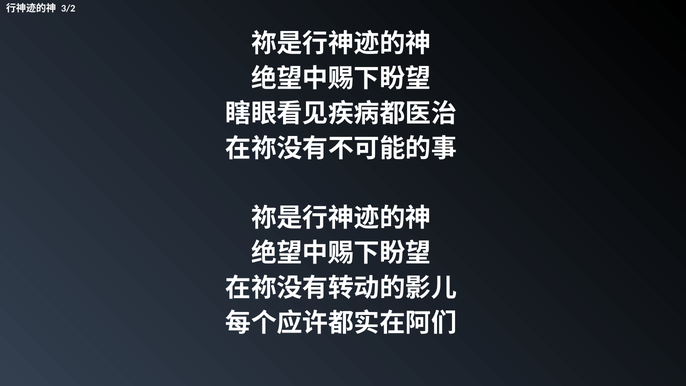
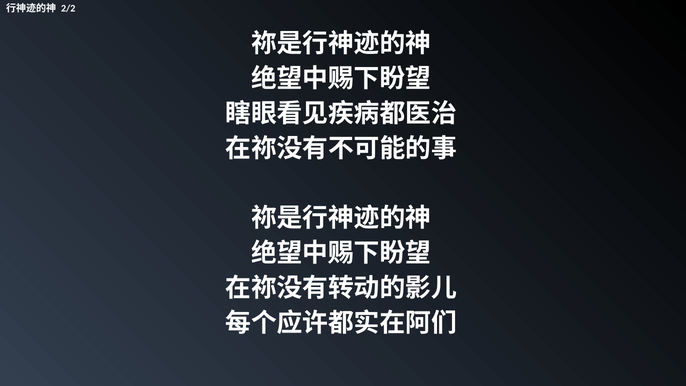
3/2: 3/2 -> 2/2
